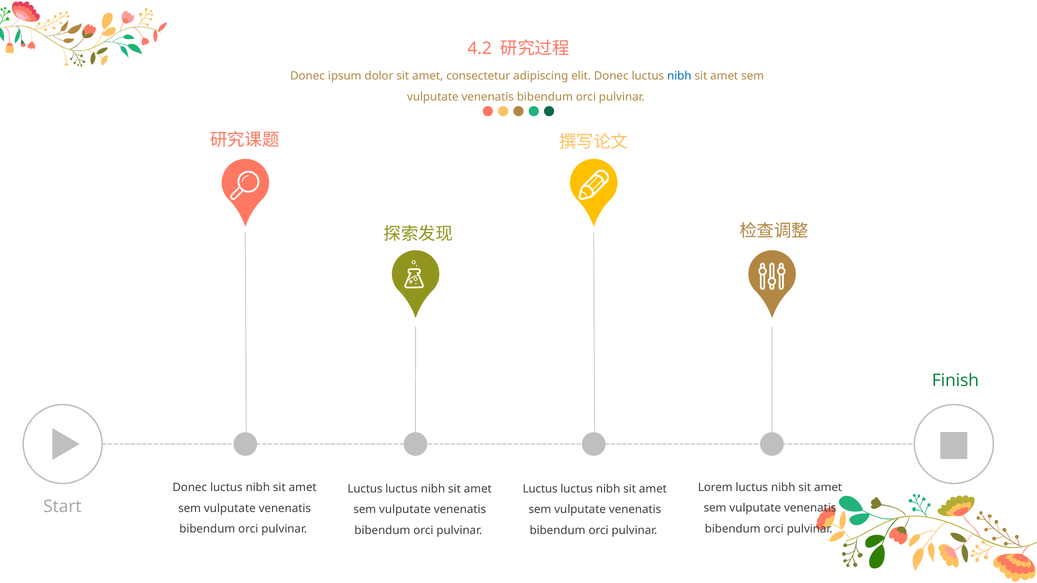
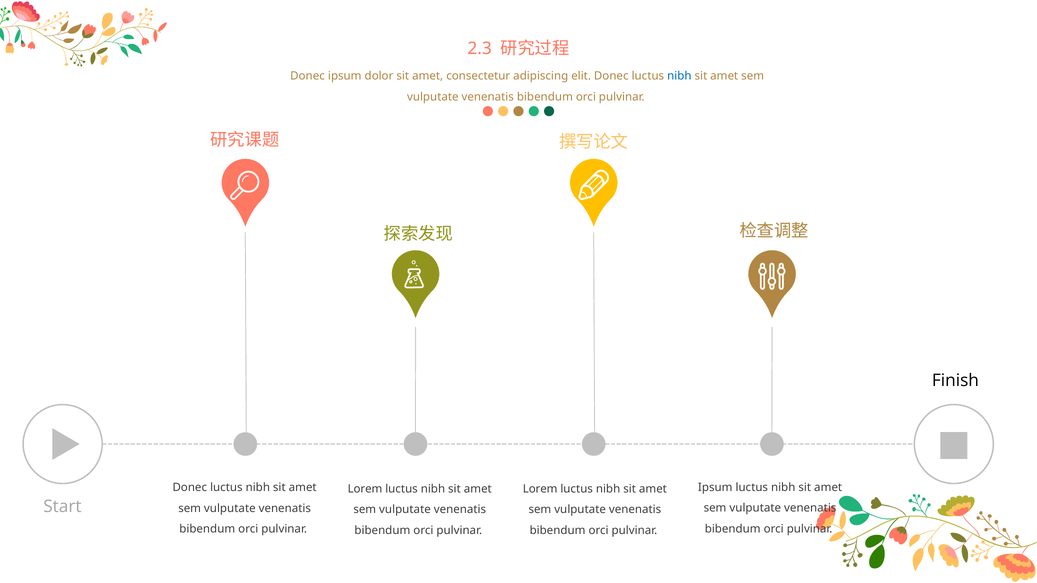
4.2: 4.2 -> 2.3
Finish colour: green -> black
Lorem at (715, 488): Lorem -> Ipsum
Luctus at (365, 489): Luctus -> Lorem
Luctus at (540, 489): Luctus -> Lorem
